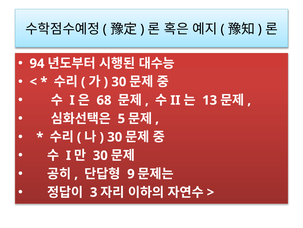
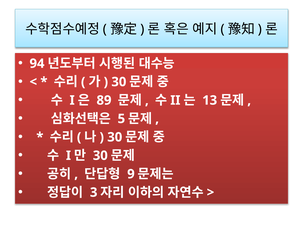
68: 68 -> 89
